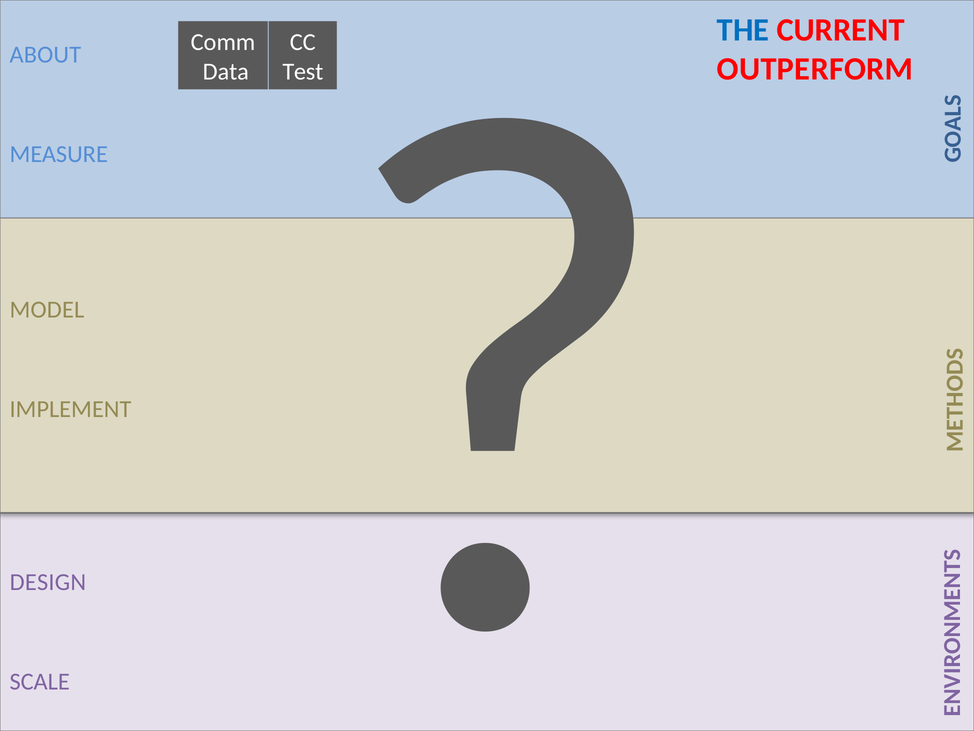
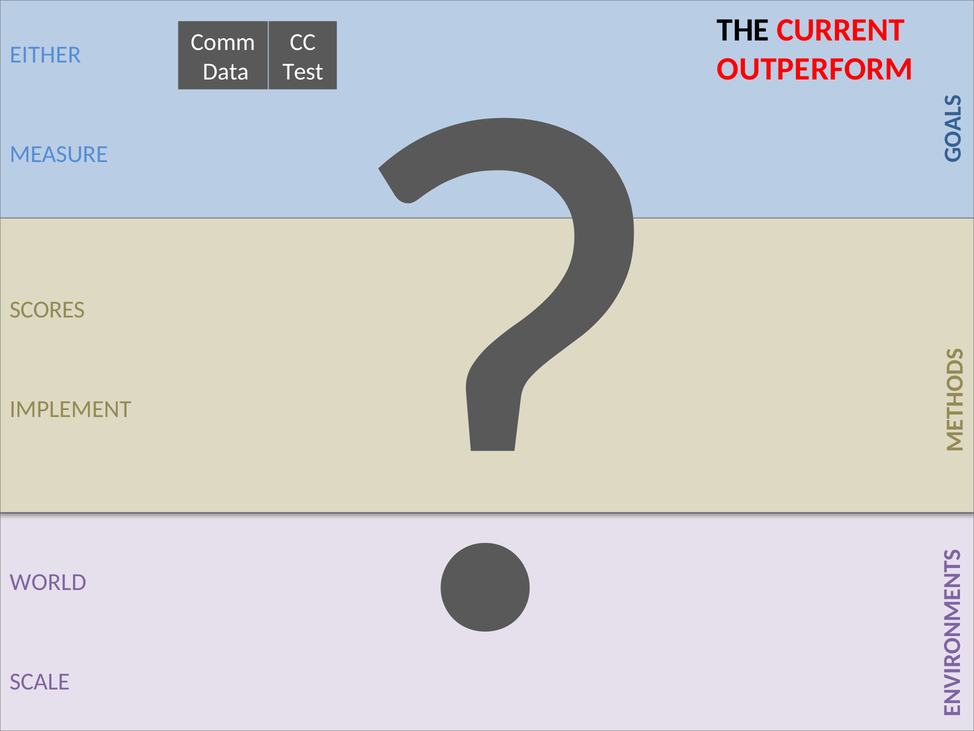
THE colour: blue -> black
ABOUT: ABOUT -> EITHER
MODEL: MODEL -> SCORES
DESIGN: DESIGN -> WORLD
